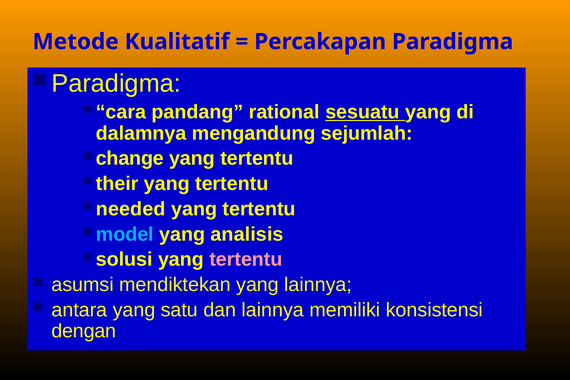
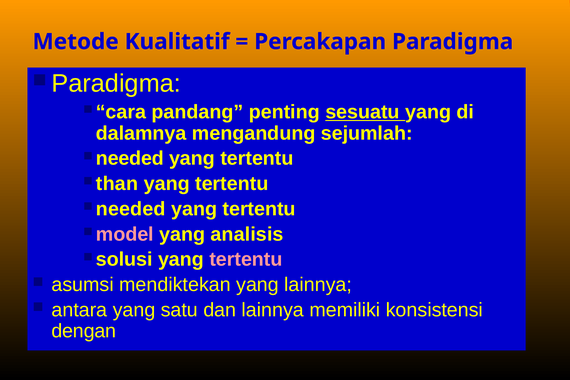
rational: rational -> penting
change at (130, 158): change -> needed
their: their -> than
model colour: light blue -> pink
